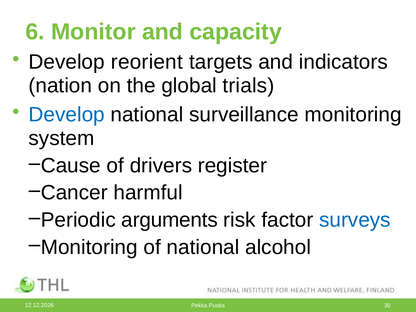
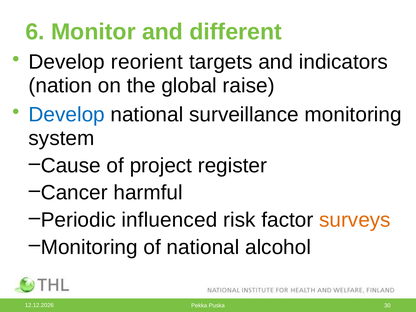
capacity: capacity -> different
trials: trials -> raise
drivers: drivers -> project
arguments: arguments -> influenced
surveys colour: blue -> orange
